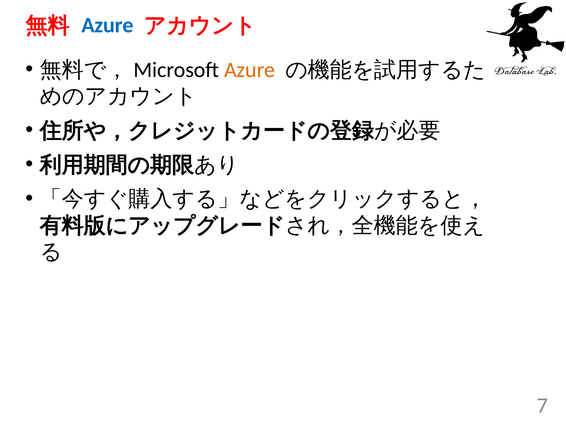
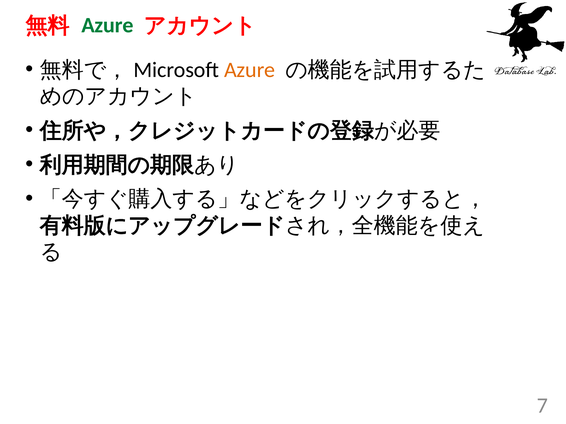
Azure at (108, 25) colour: blue -> green
